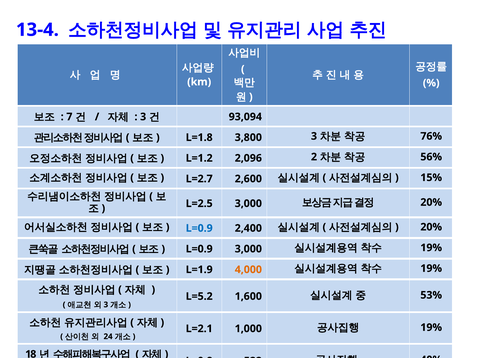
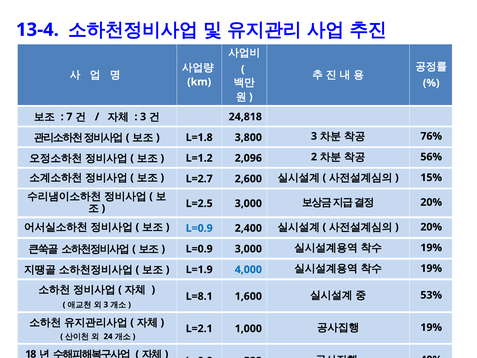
93,094: 93,094 -> 24,818
4,000 colour: orange -> blue
L=5.2: L=5.2 -> L=8.1
